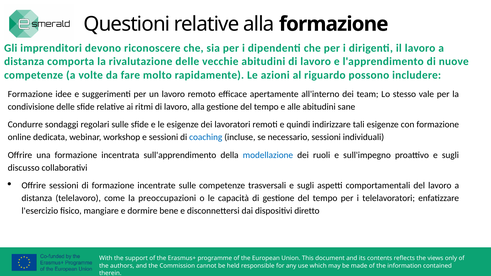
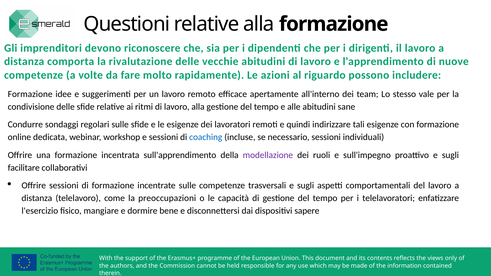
modellazione colour: blue -> purple
discusso: discusso -> facilitare
diretto: diretto -> sapere
